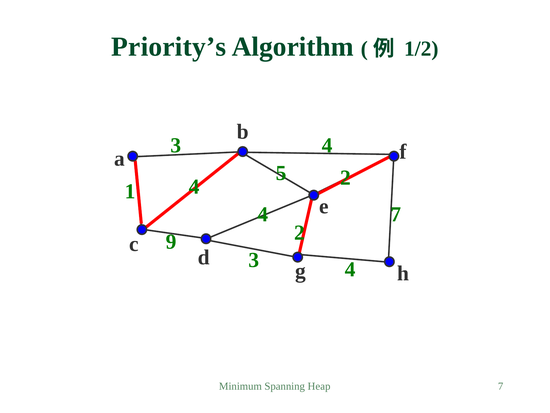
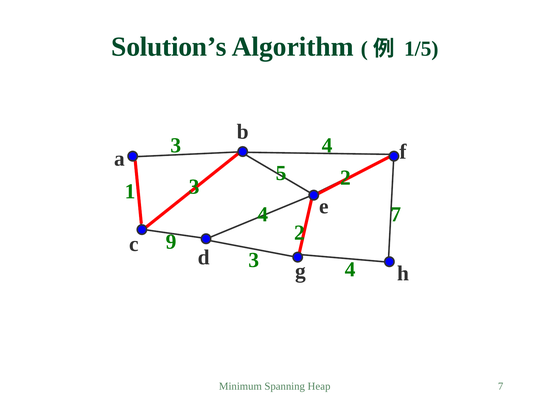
Priority’s: Priority’s -> Solution’s
1/2: 1/2 -> 1/5
1 4: 4 -> 3
